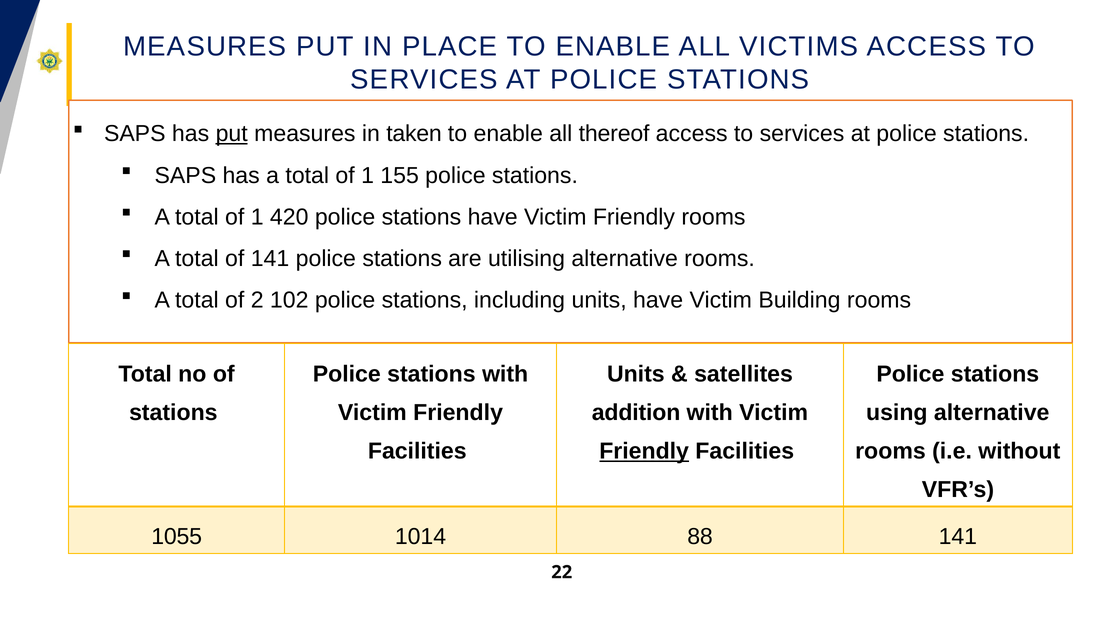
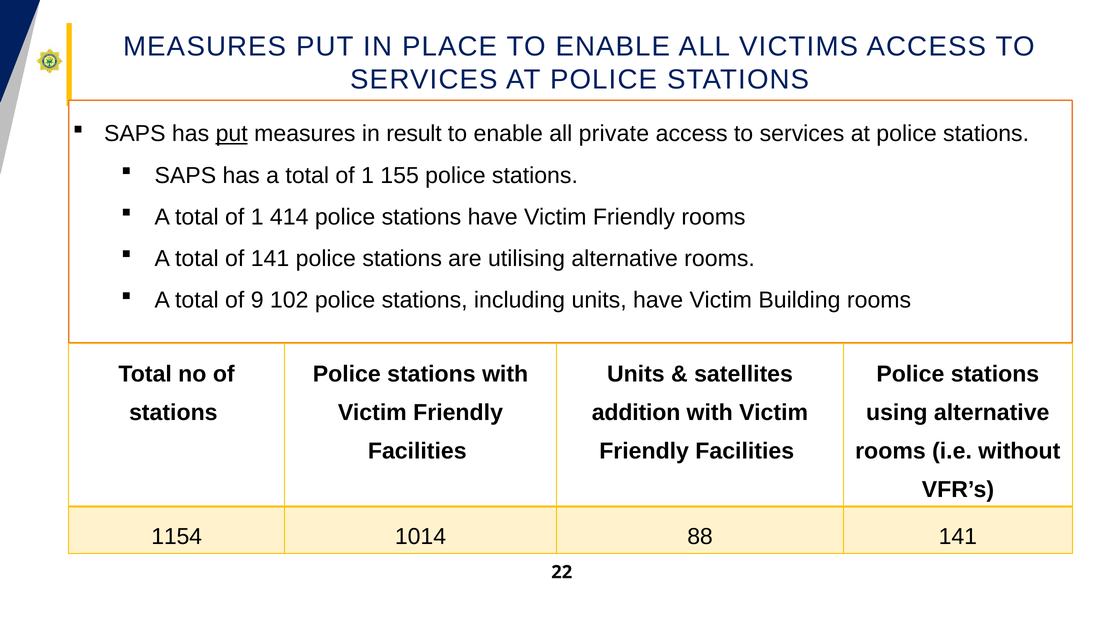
taken: taken -> result
thereof: thereof -> private
420: 420 -> 414
2: 2 -> 9
Friendly at (644, 451) underline: present -> none
1055: 1055 -> 1154
